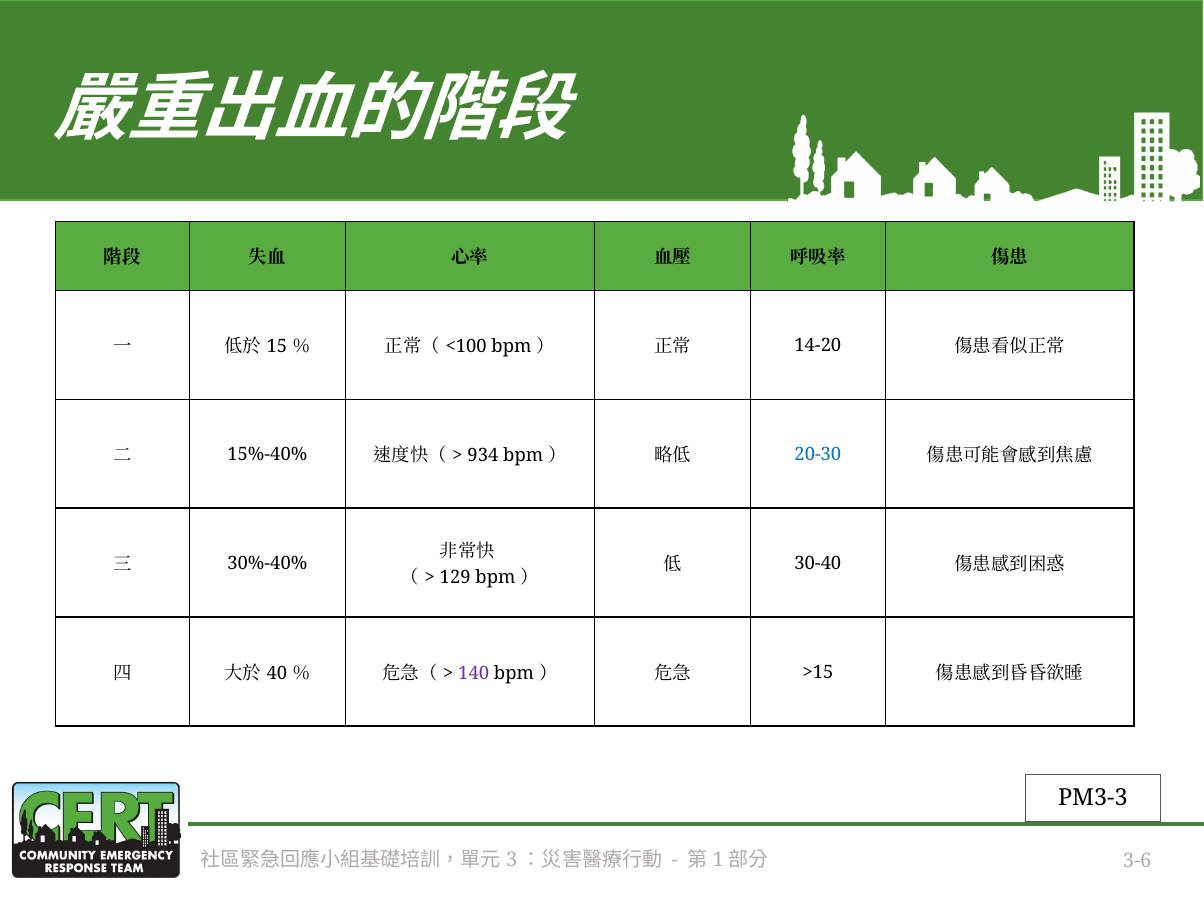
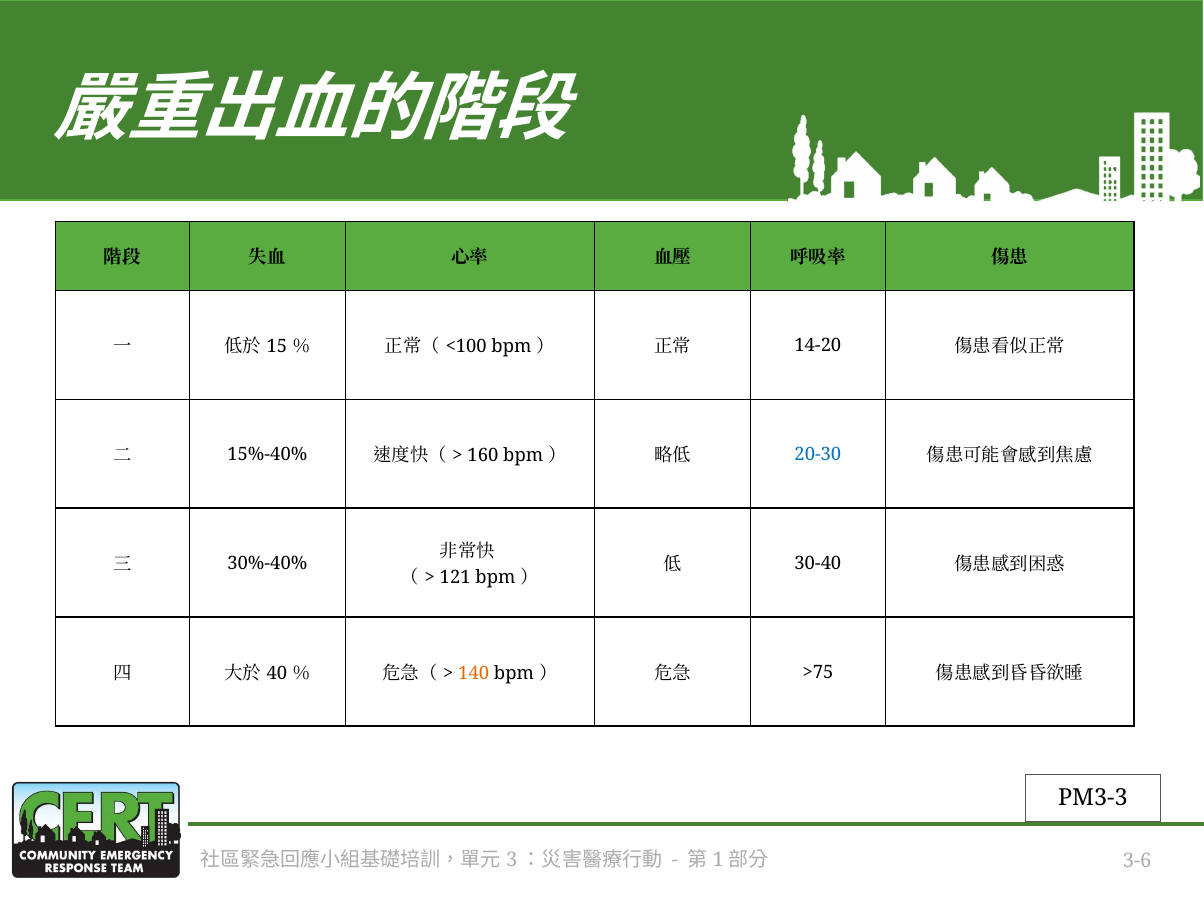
934: 934 -> 160
129: 129 -> 121
140 colour: purple -> orange
>15: >15 -> >75
